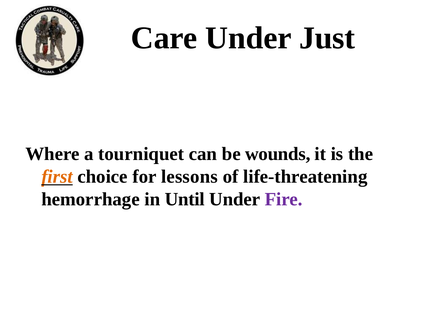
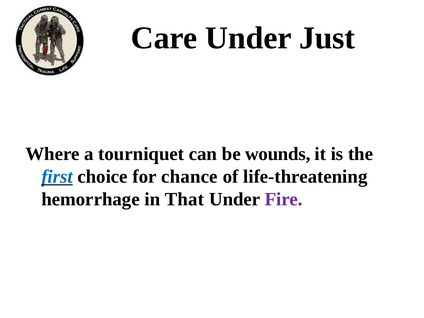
first colour: orange -> blue
lessons: lessons -> chance
Until: Until -> That
